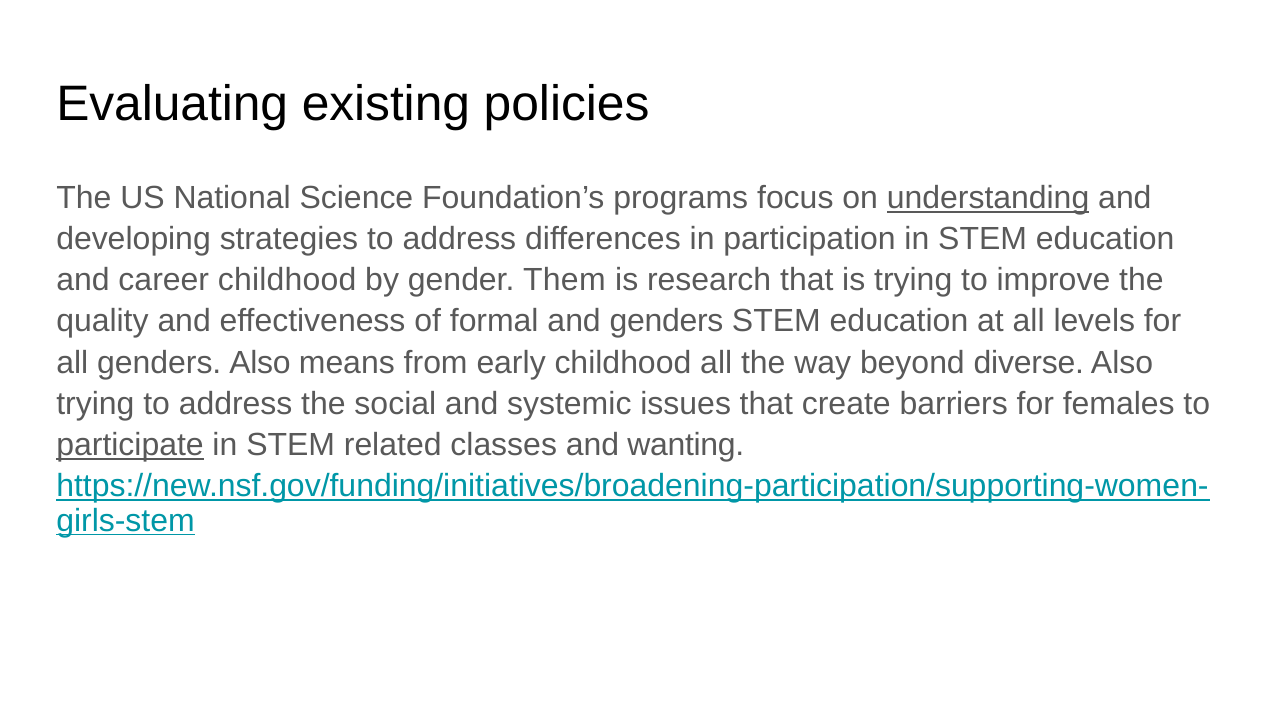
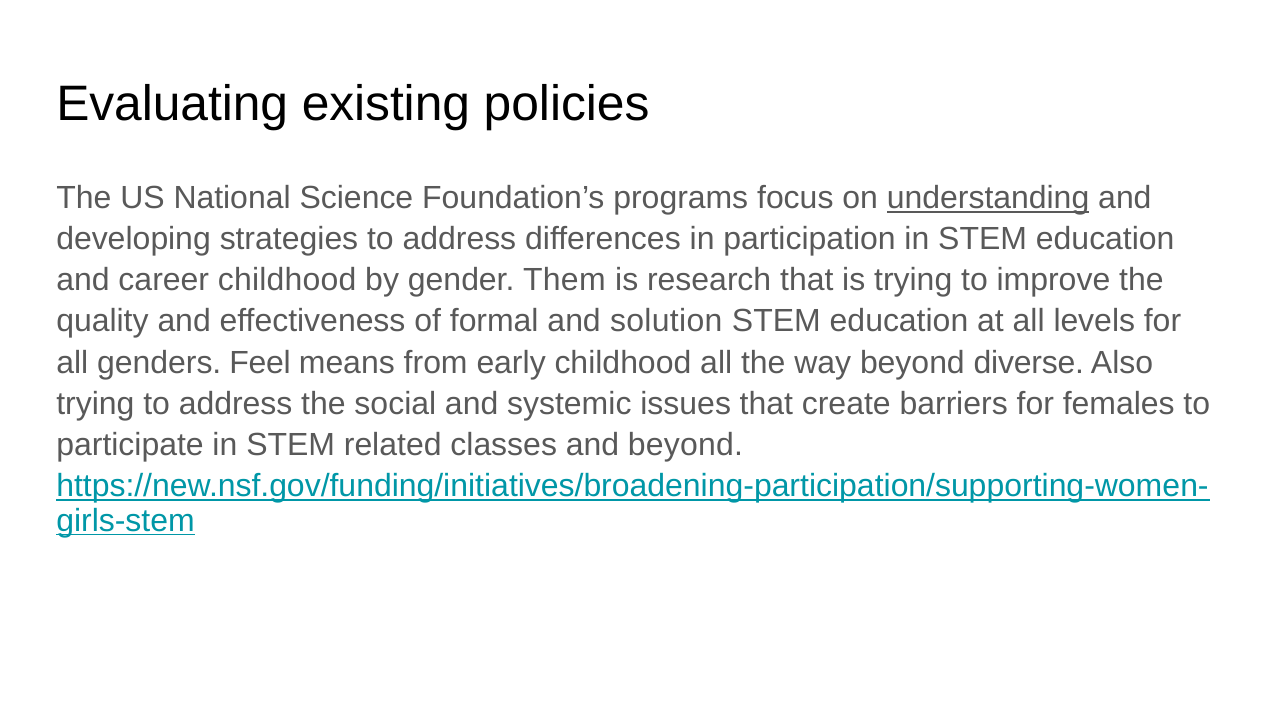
and genders: genders -> solution
genders Also: Also -> Feel
participate underline: present -> none
and wanting: wanting -> beyond
